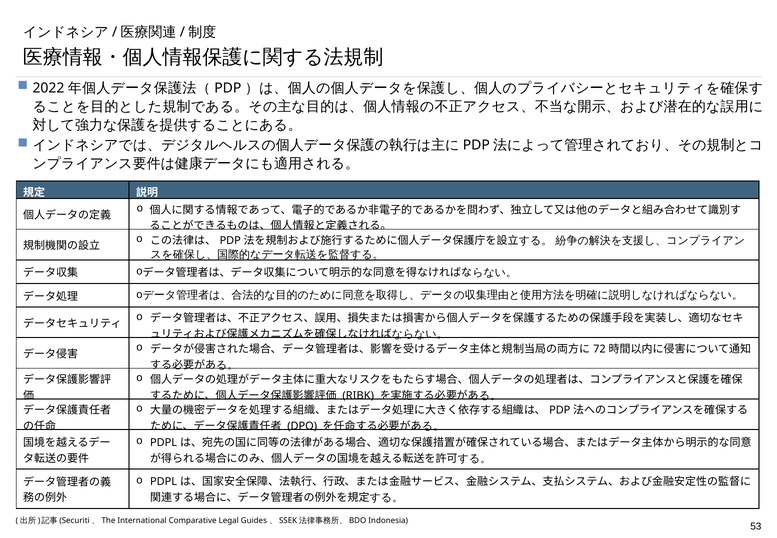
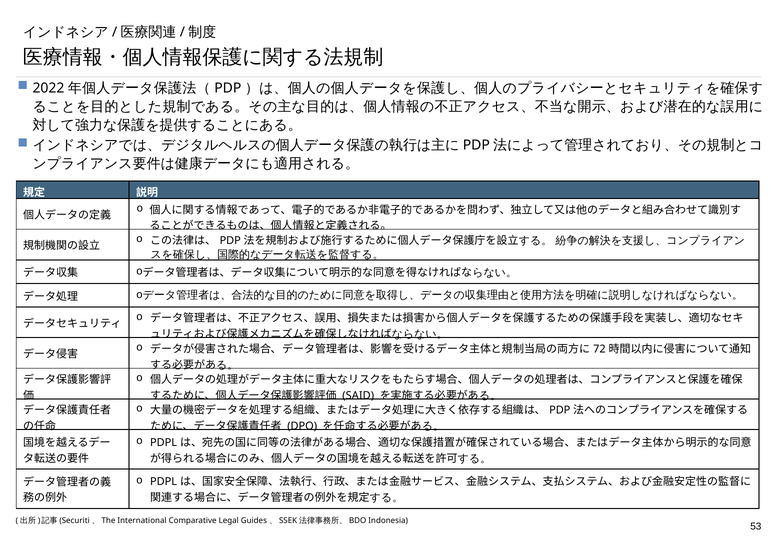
RIBK: RIBK -> SAID
